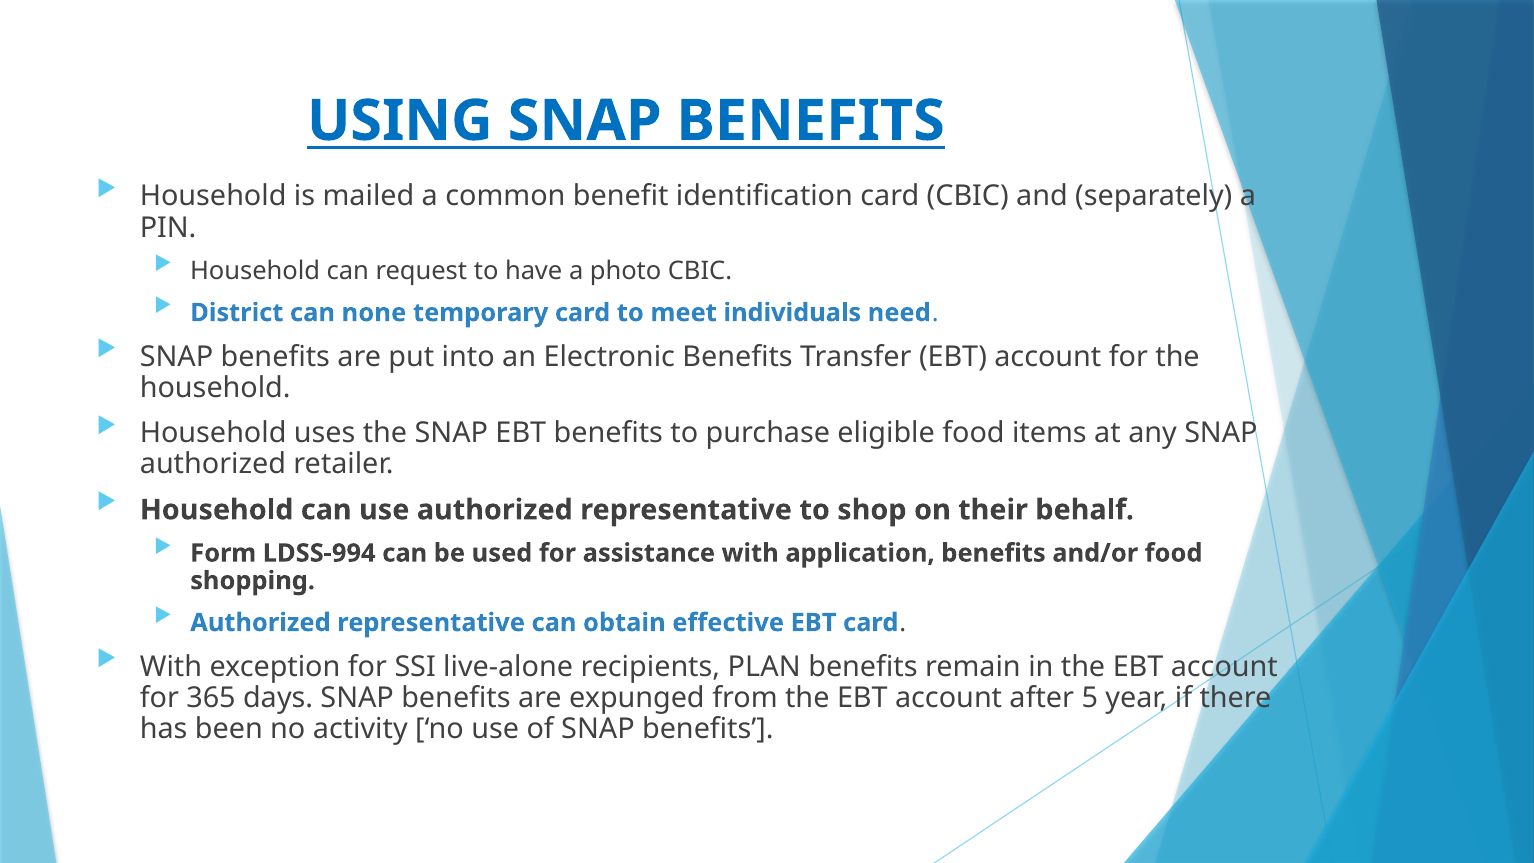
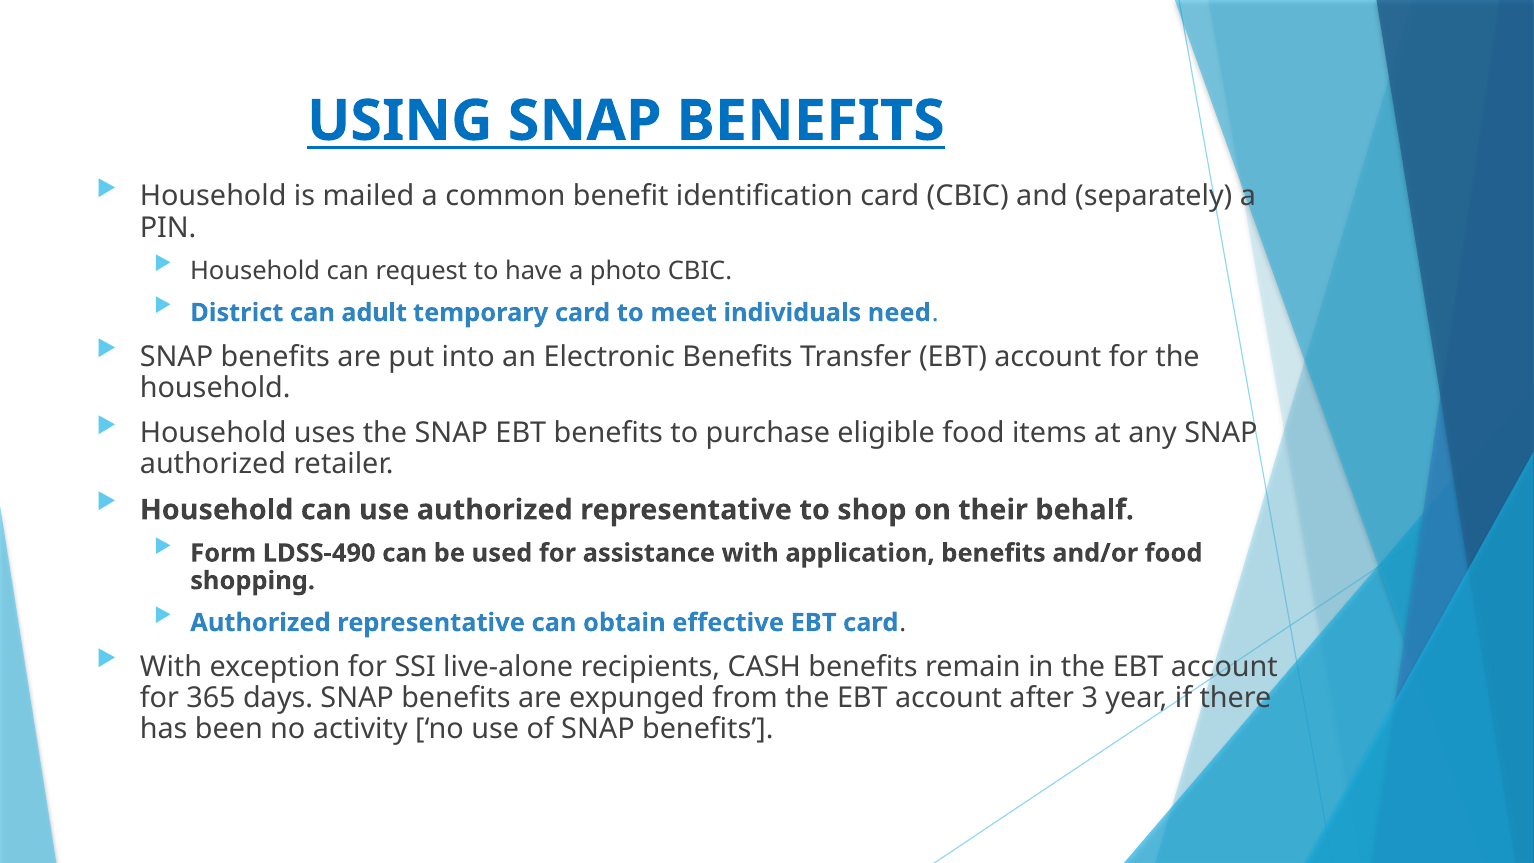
none: none -> adult
LDSS-994: LDSS-994 -> LDSS-490
PLAN: PLAN -> CASH
5: 5 -> 3
